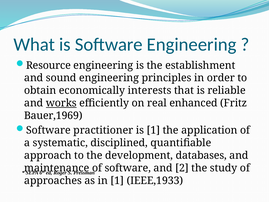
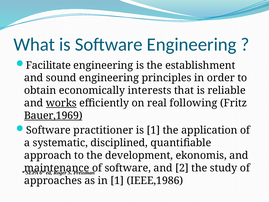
Resource: Resource -> Facilitate
enhanced: enhanced -> following
Bauer,1969 underline: none -> present
databases: databases -> ekonomis
IEEE,1933: IEEE,1933 -> IEEE,1986
